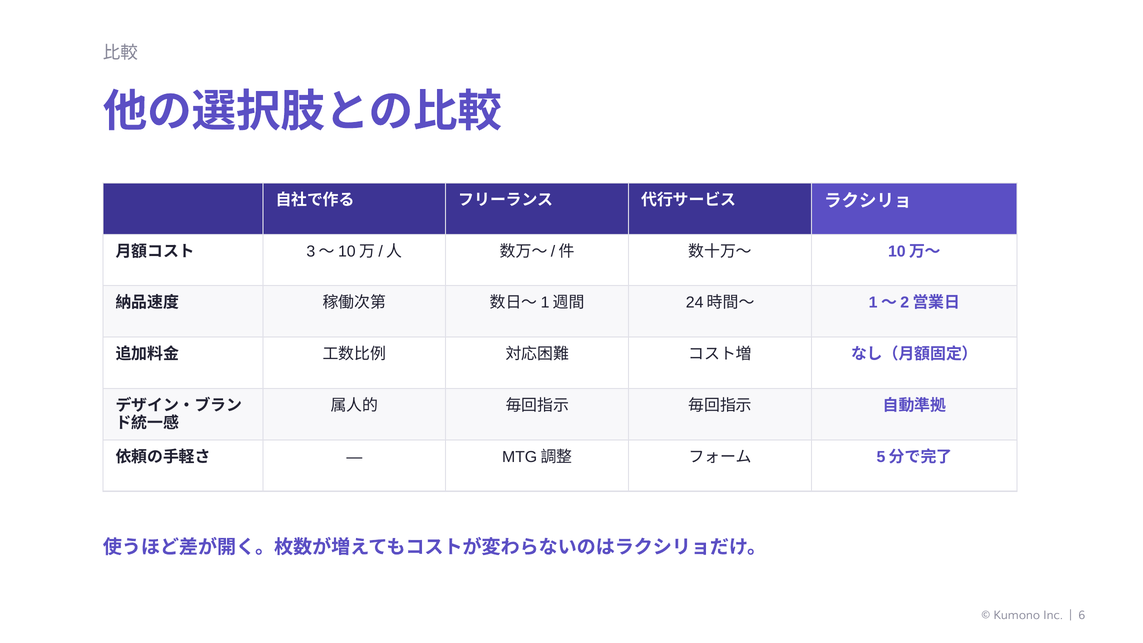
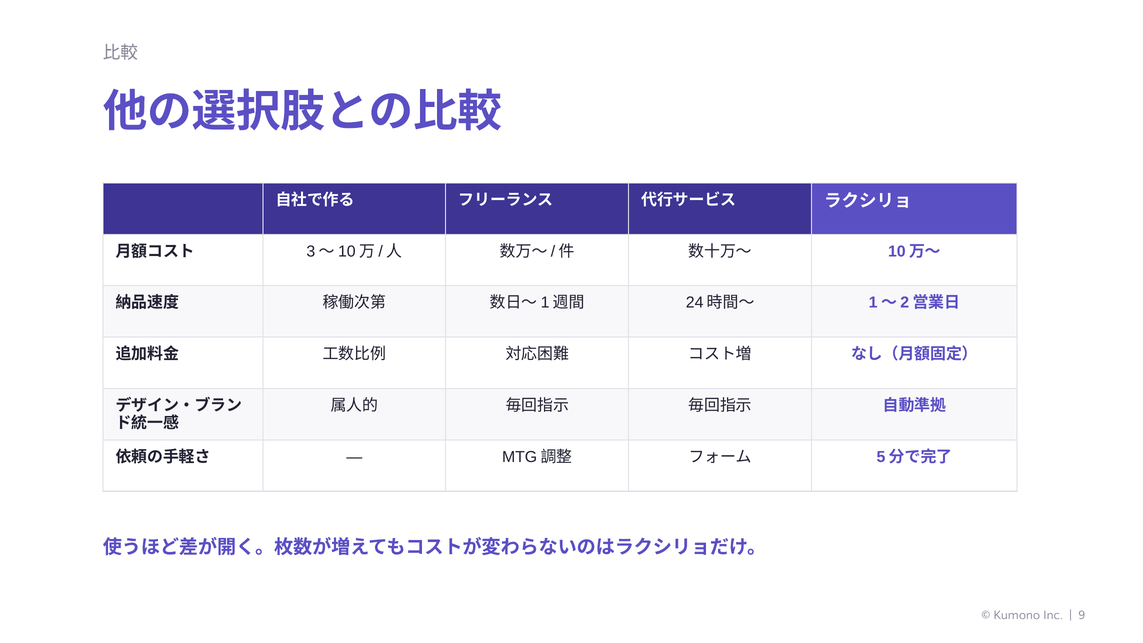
6: 6 -> 9
